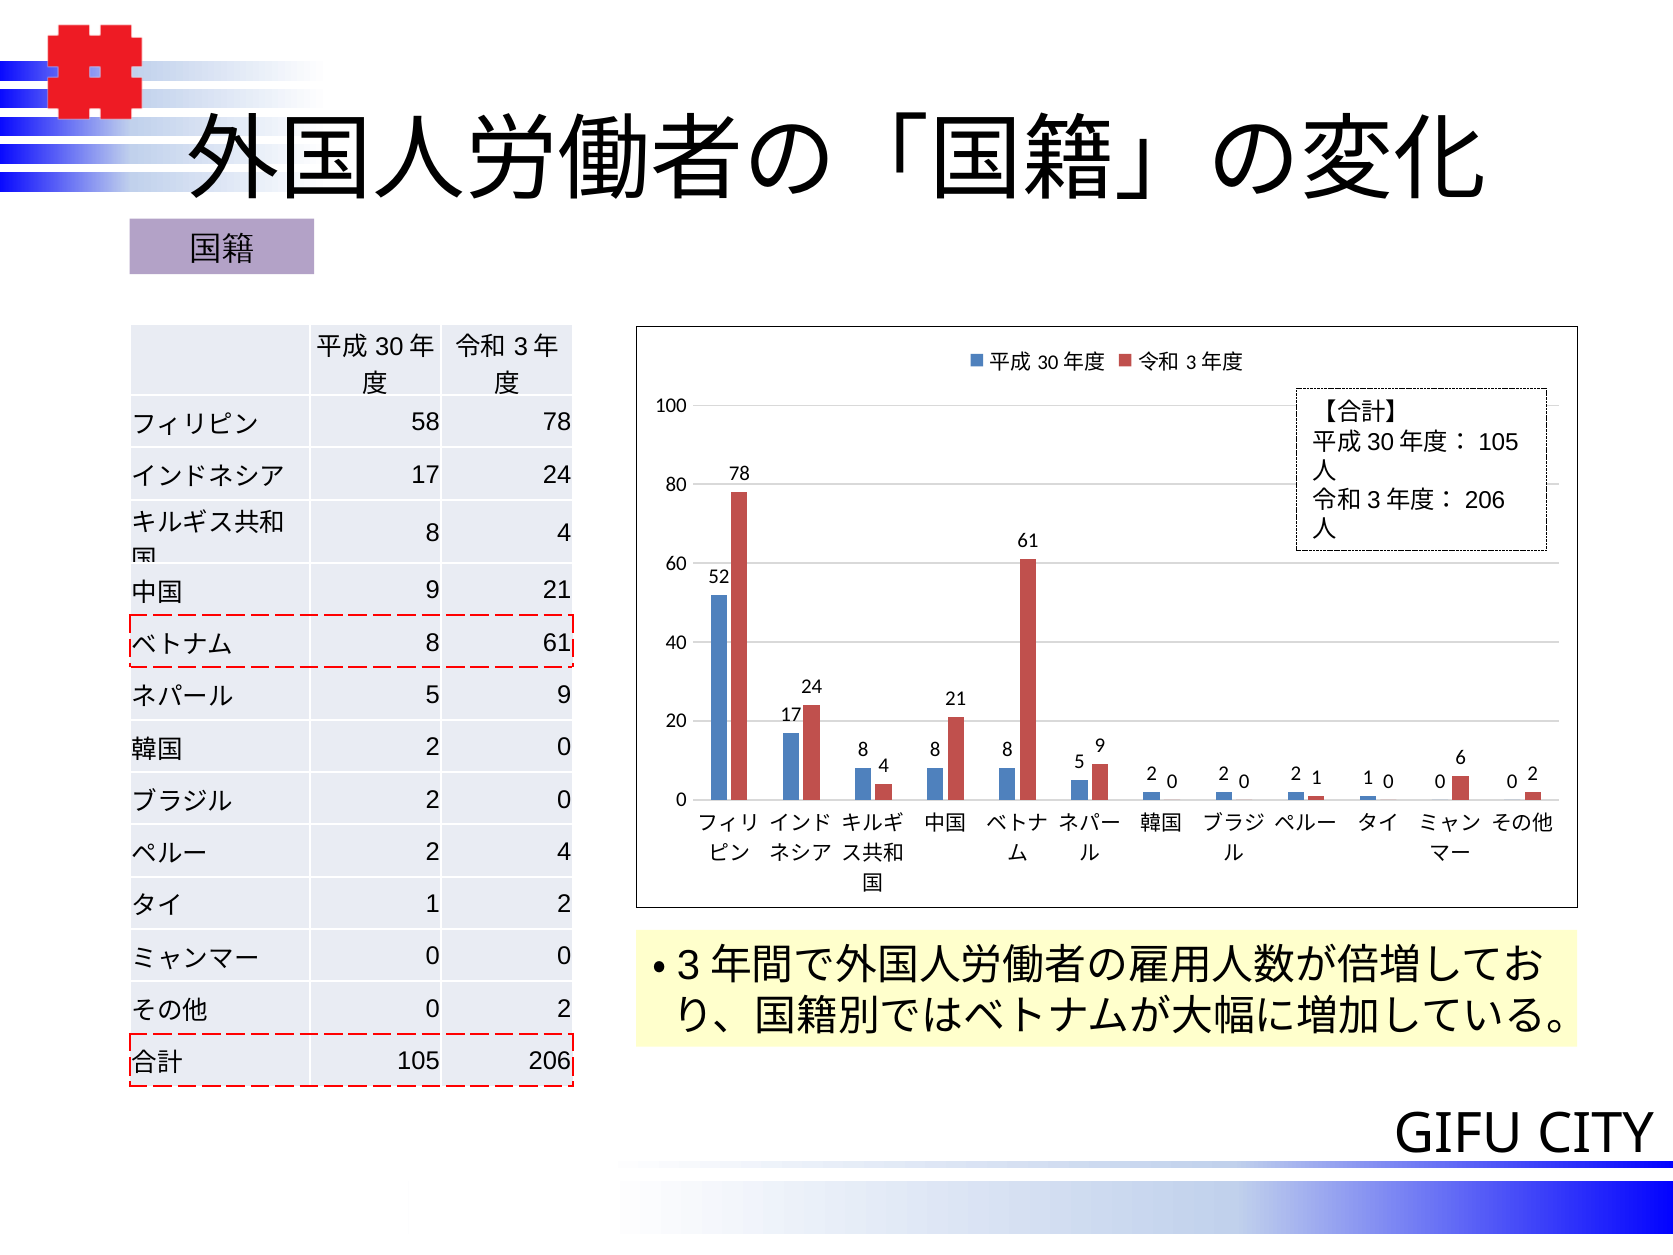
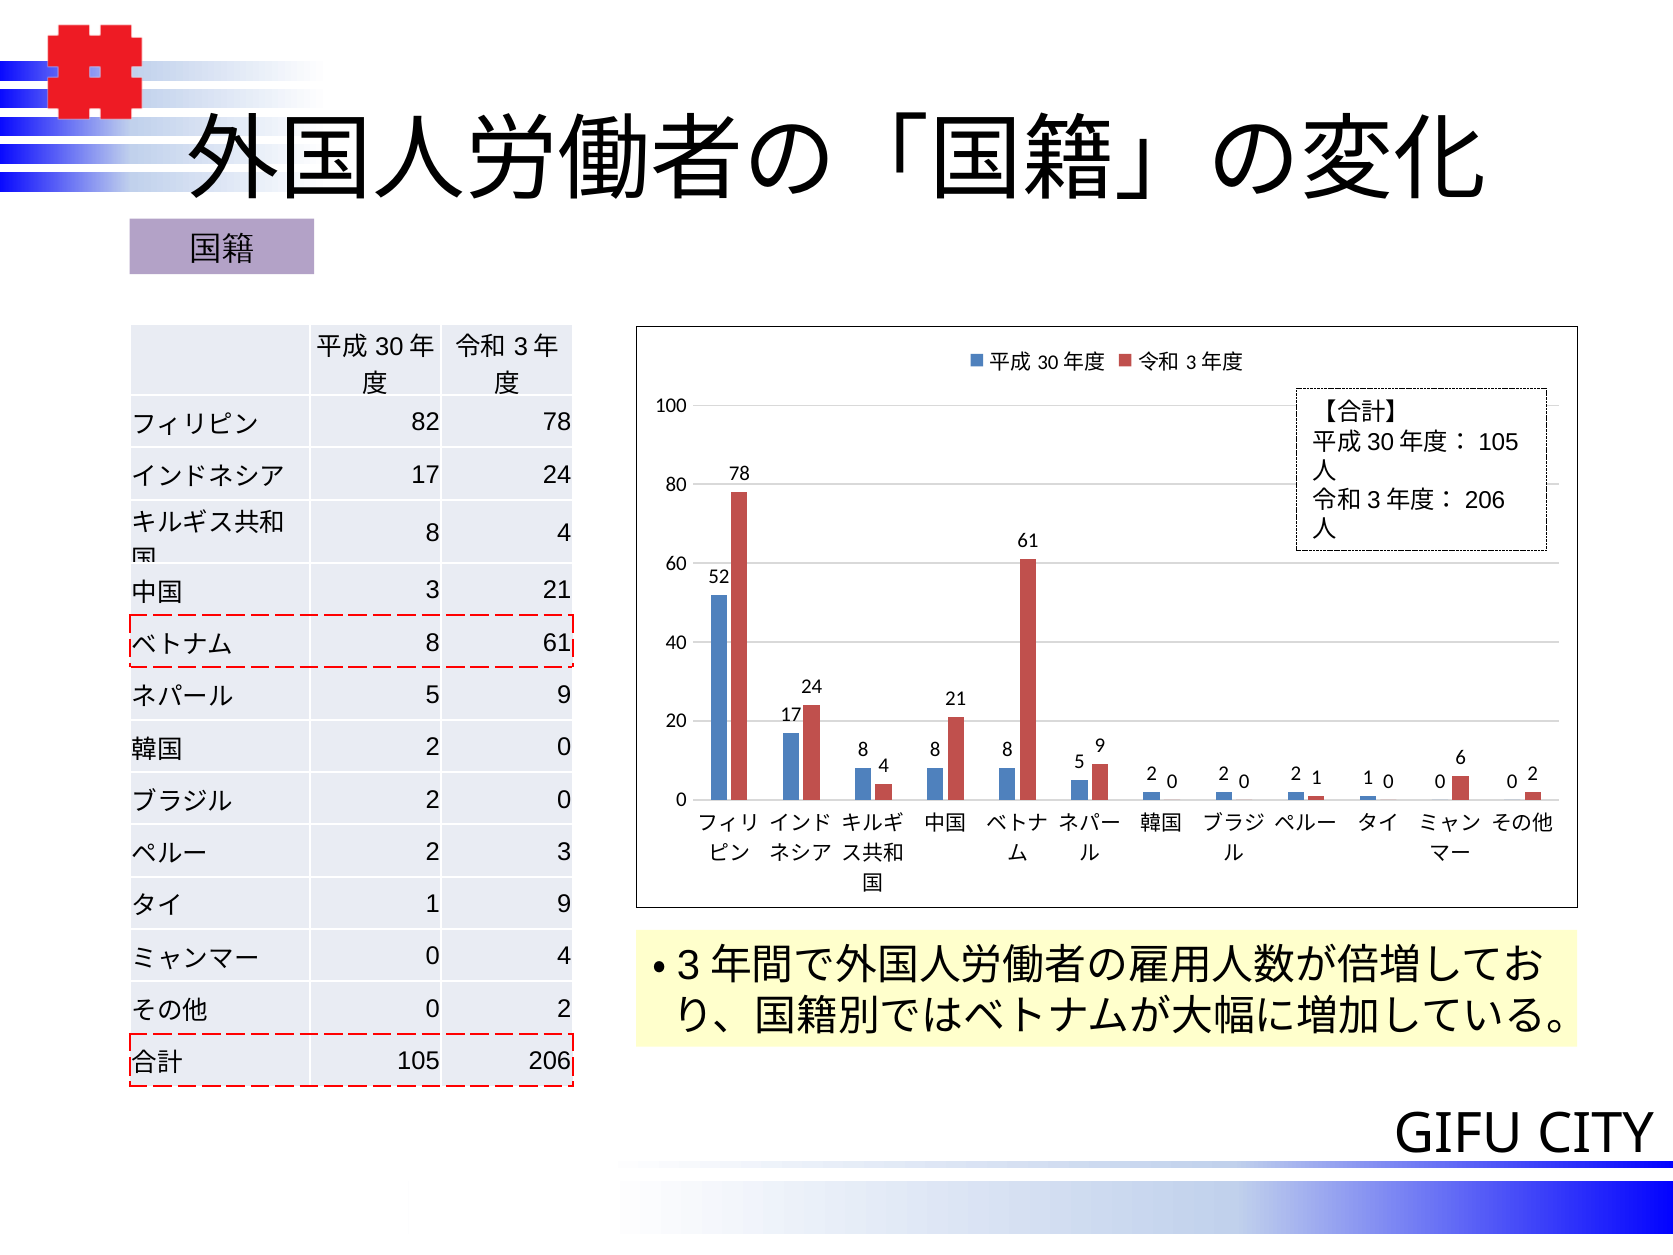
58: 58 -> 82
9 at (433, 590): 9 -> 3
2 4: 4 -> 3
1 2: 2 -> 9
0 at (564, 956): 0 -> 4
